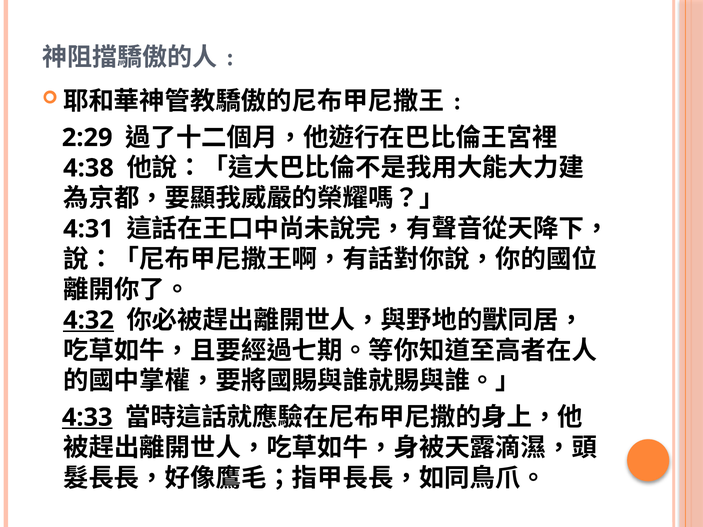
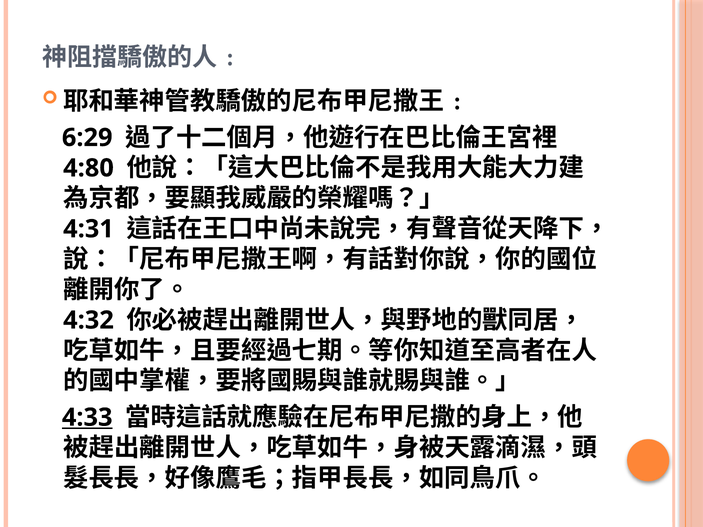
2:29: 2:29 -> 6:29
4:38: 4:38 -> 4:80
4:32 underline: present -> none
